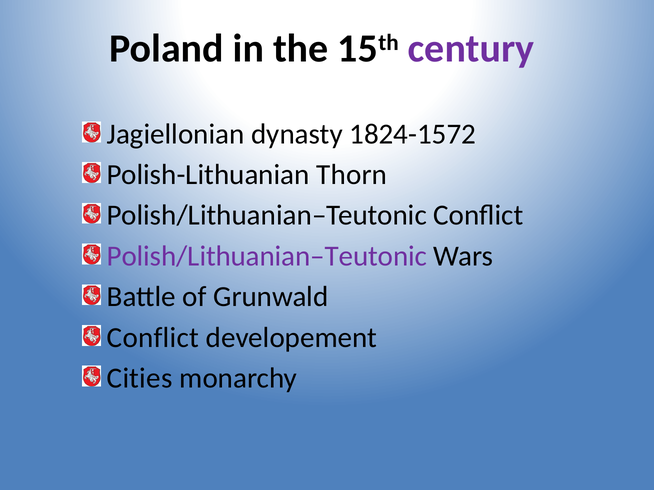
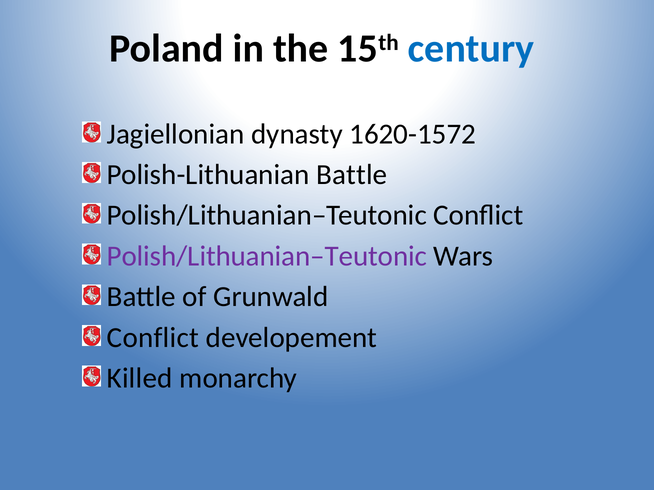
century colour: purple -> blue
1824-1572: 1824-1572 -> 1620-1572
Polish-Lithuanian Thorn: Thorn -> Battle
Cities: Cities -> Killed
